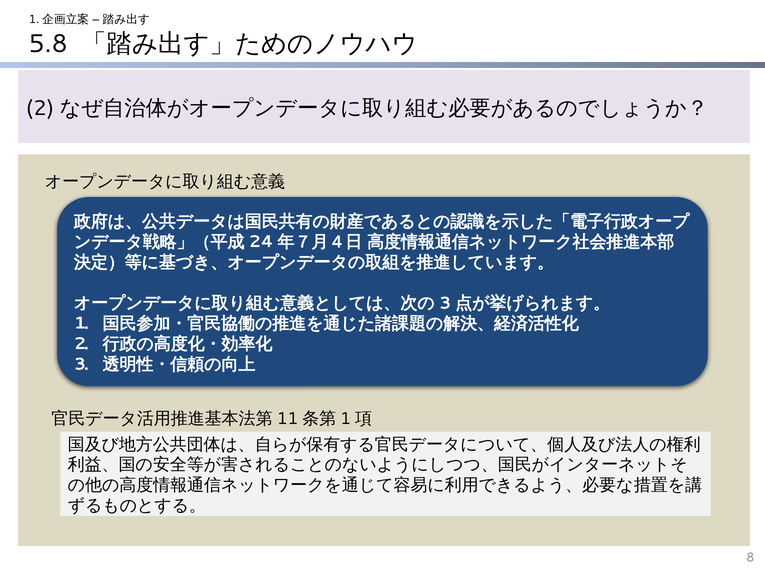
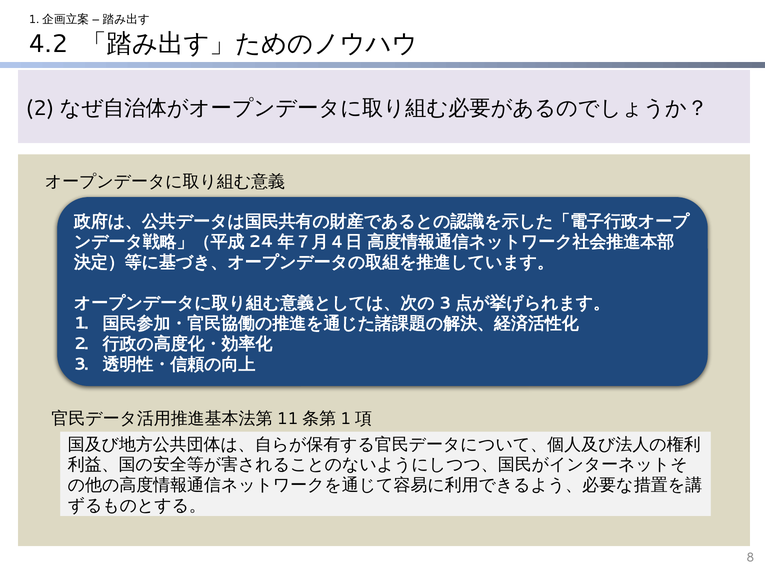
5.8: 5.8 -> 4.2
